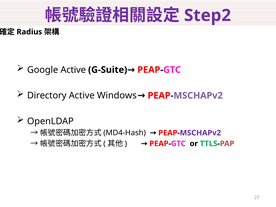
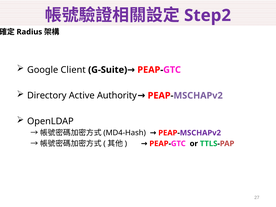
Google Active: Active -> Client
Windows: Windows -> Authority
